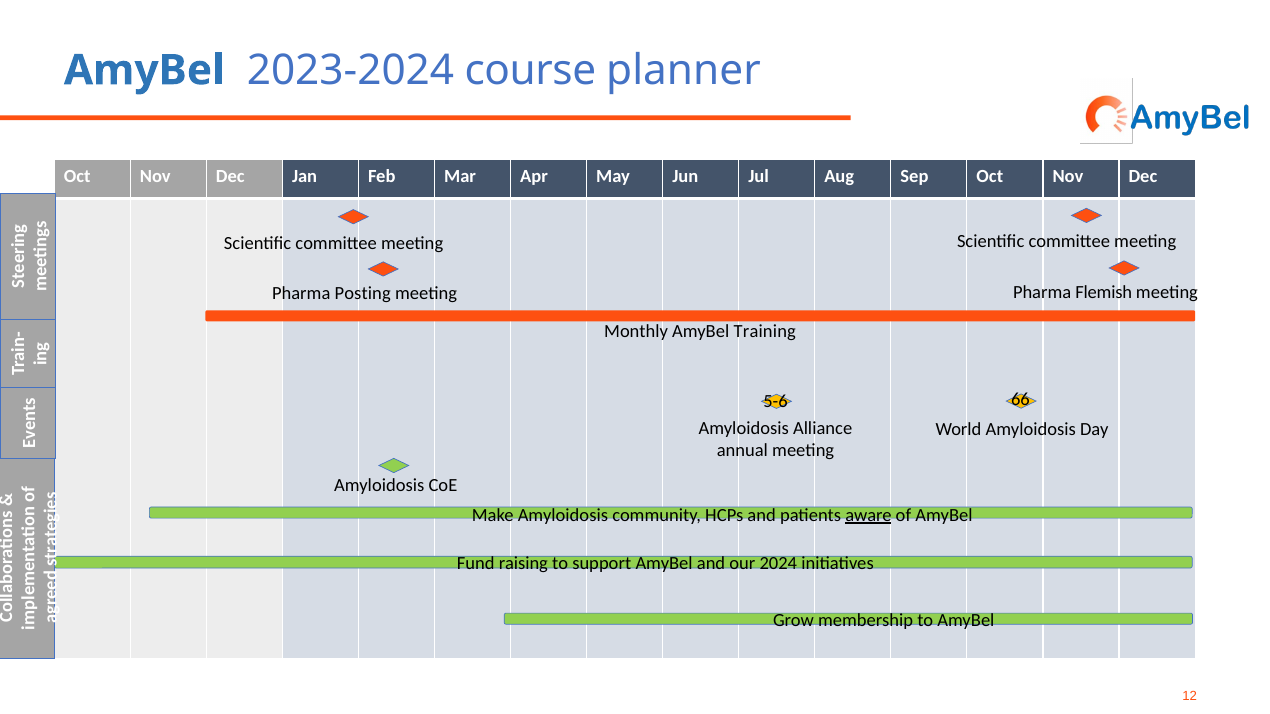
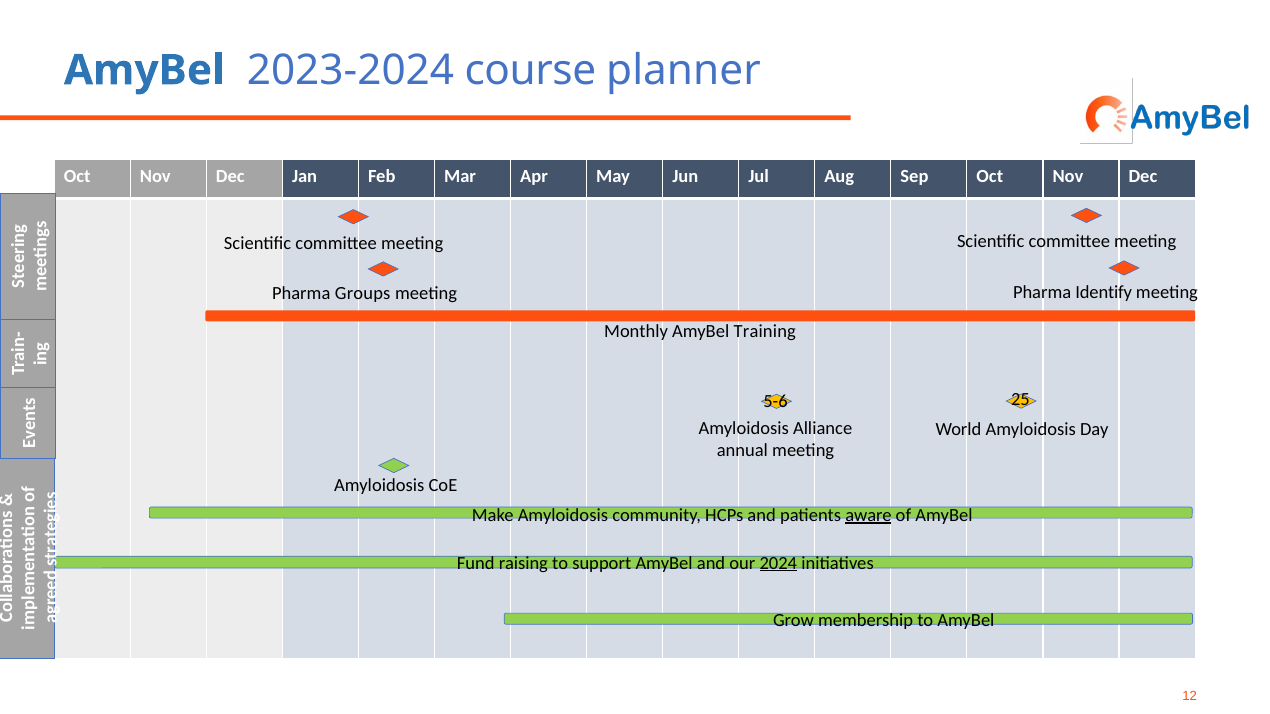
Flemish: Flemish -> Identify
Posting: Posting -> Groups
66: 66 -> 25
2024 underline: none -> present
